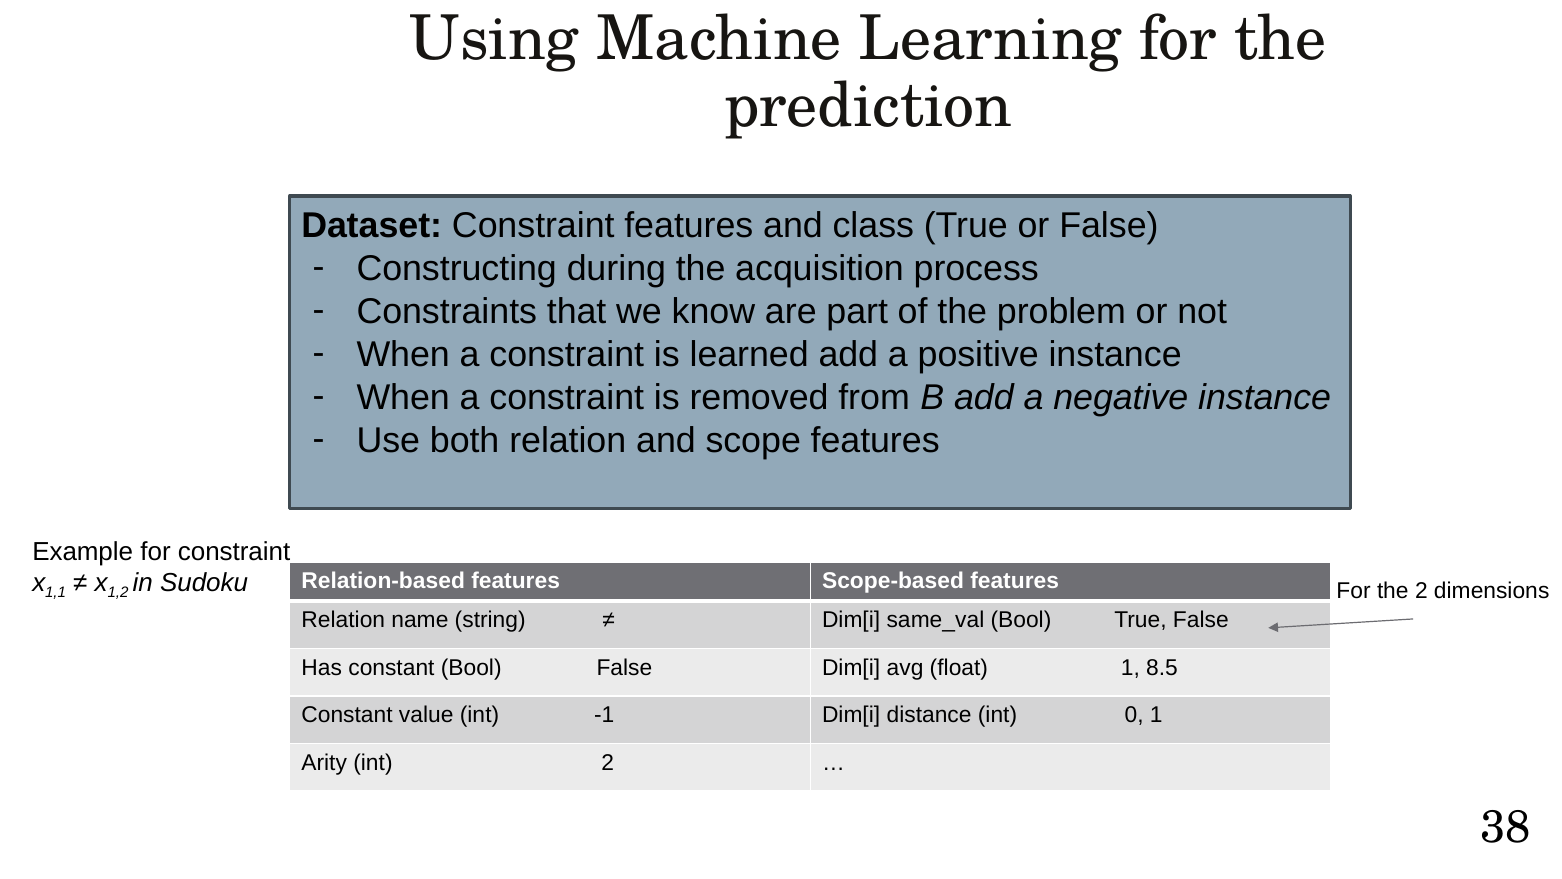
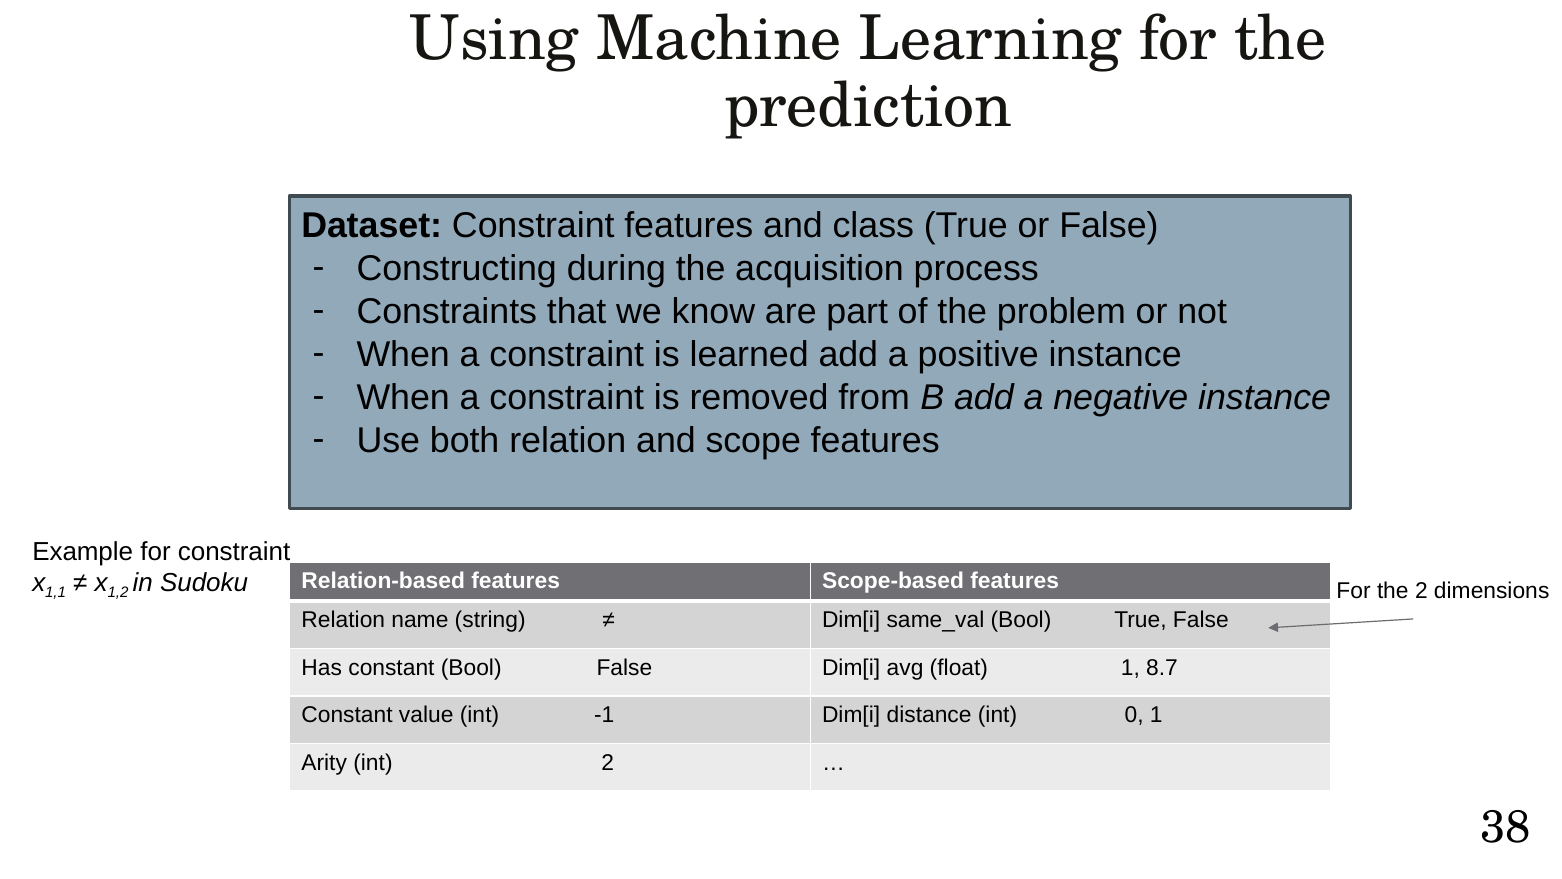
8.5: 8.5 -> 8.7
